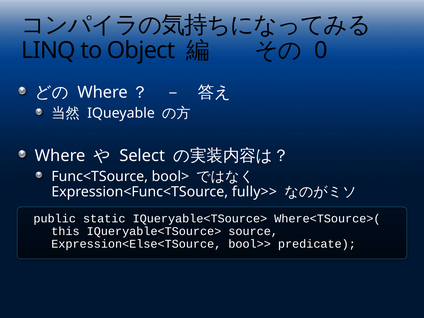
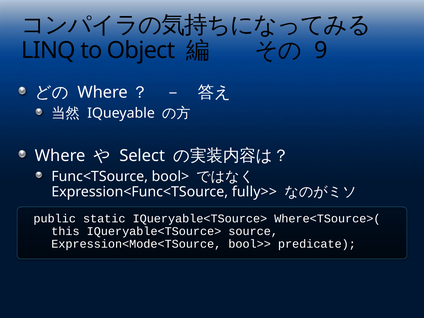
0: 0 -> 9
Expression<Else<TSource: Expression<Else<TSource -> Expression<Mode<TSource
